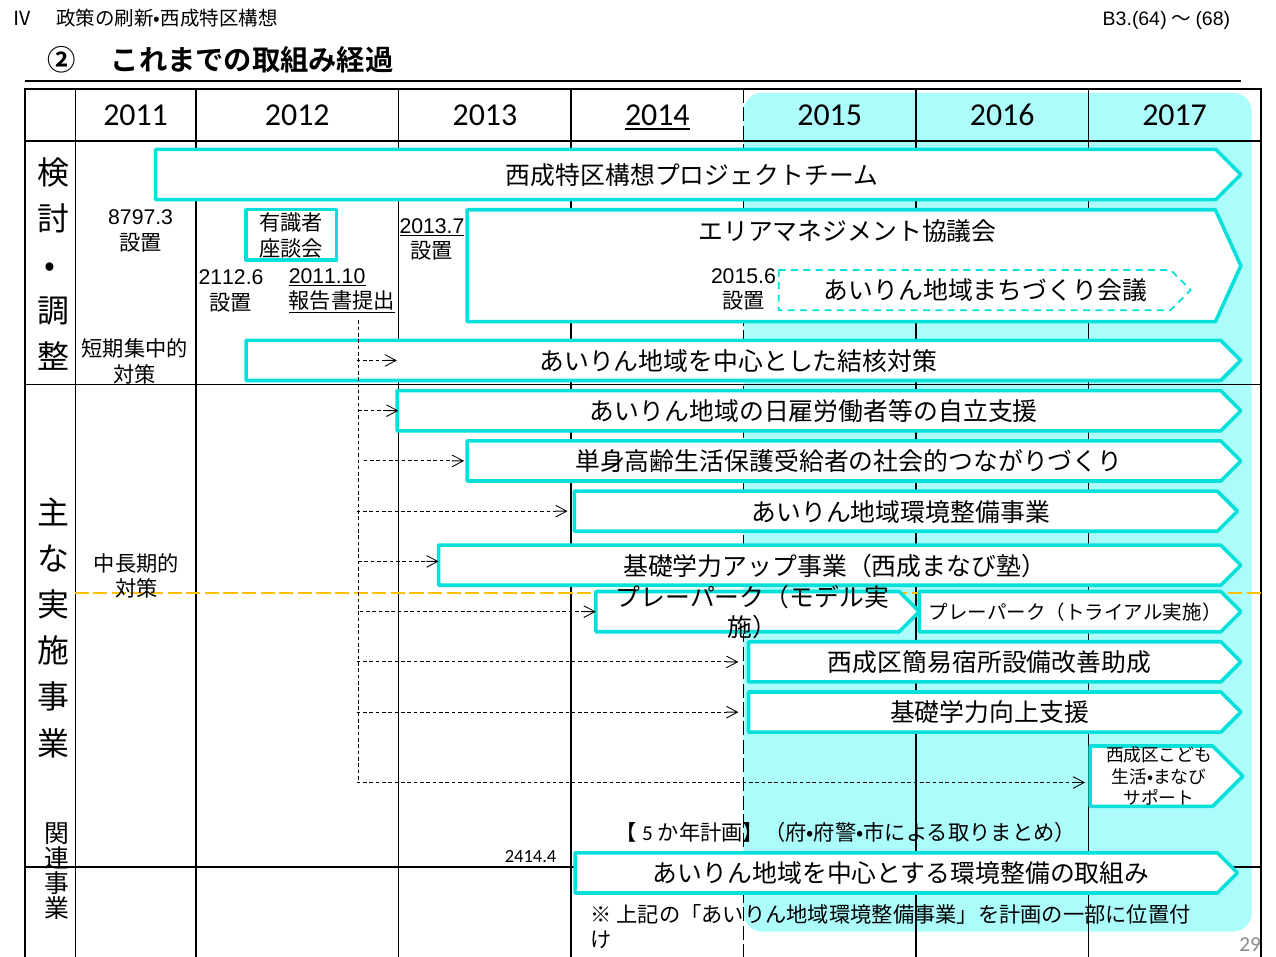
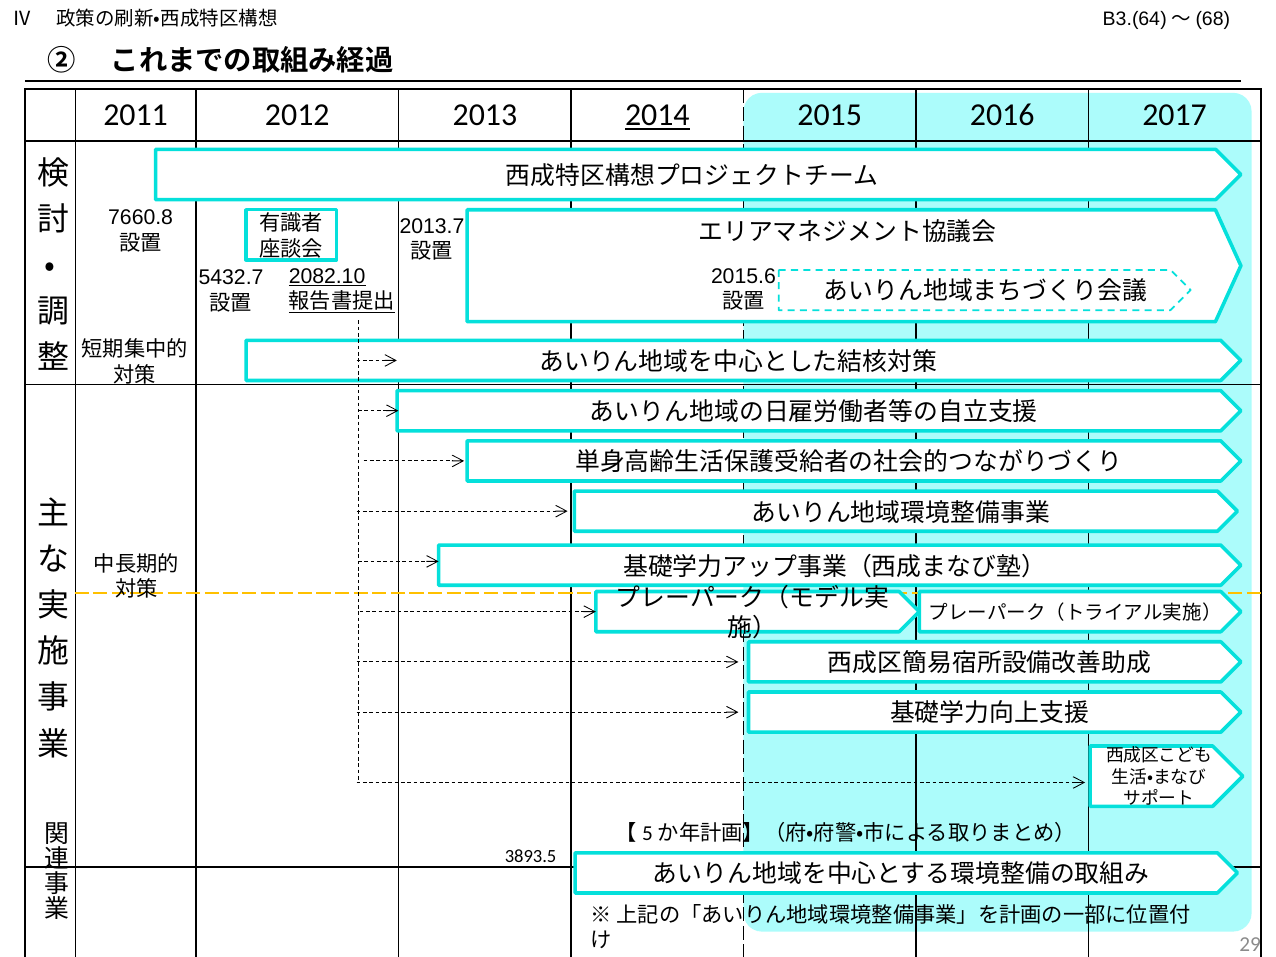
8797.3: 8797.3 -> 7660.8
2013.7 underline: present -> none
2011.10: 2011.10 -> 2082.10
2112.6: 2112.6 -> 5432.7
2414.4: 2414.4 -> 3893.5
